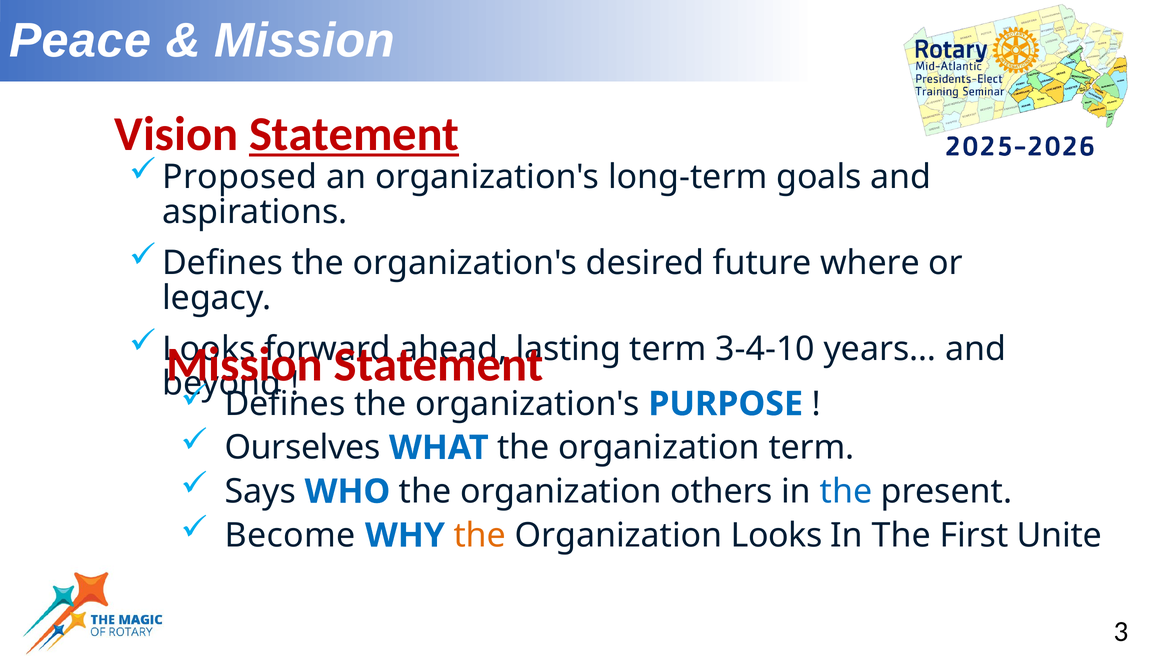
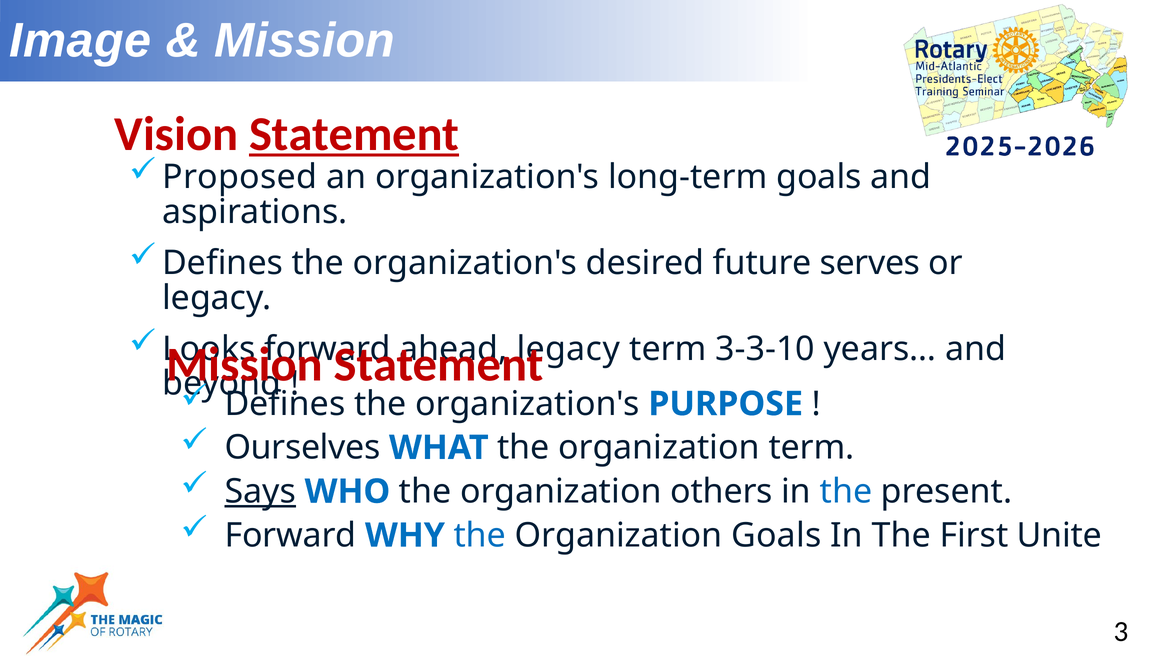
Peace: Peace -> Image
where: where -> serves
lasting at (569, 349): lasting -> legacy
3-4-10: 3-4-10 -> 3-3-10
Says underline: none -> present
Become at (290, 535): Become -> Forward
the at (480, 535) colour: orange -> blue
Organization Looks: Looks -> Goals
